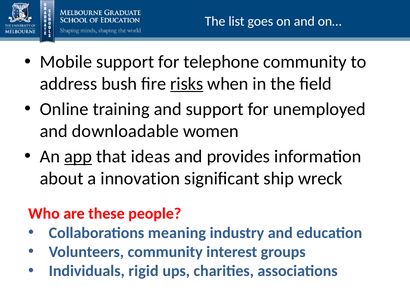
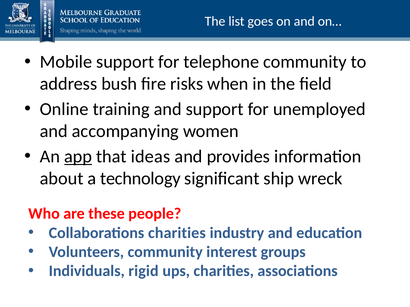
risks underline: present -> none
downloadable: downloadable -> accompanying
innovation: innovation -> technology
Collaborations meaning: meaning -> charities
